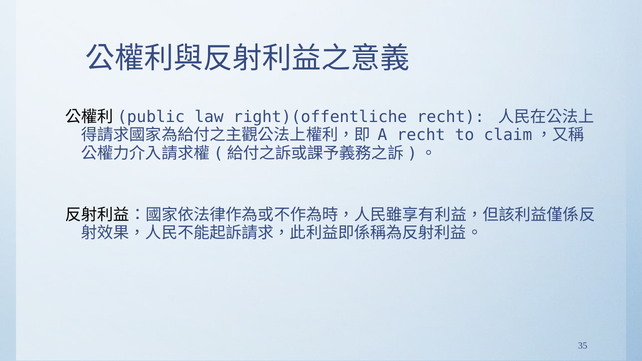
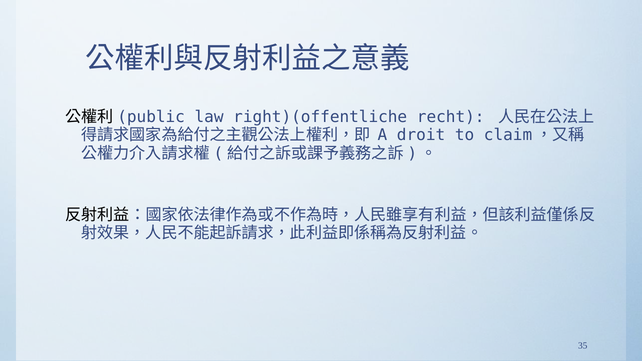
A recht: recht -> droit
